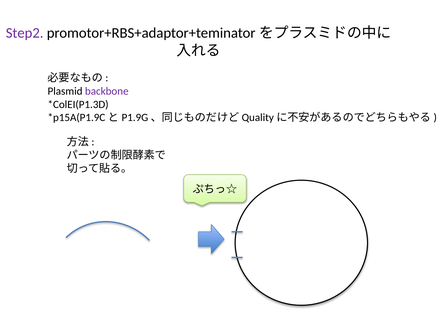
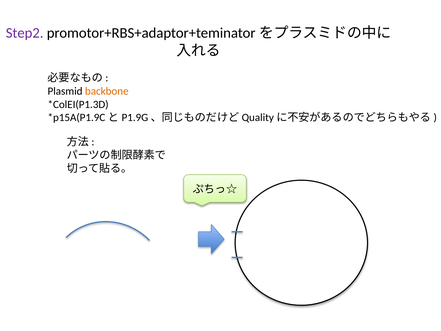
backbone colour: purple -> orange
